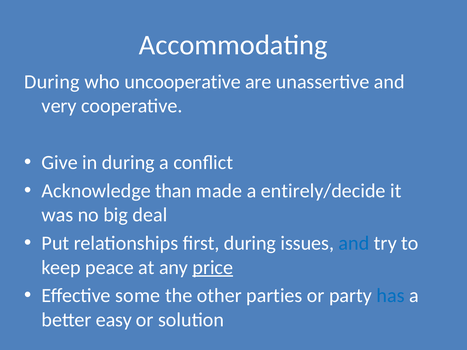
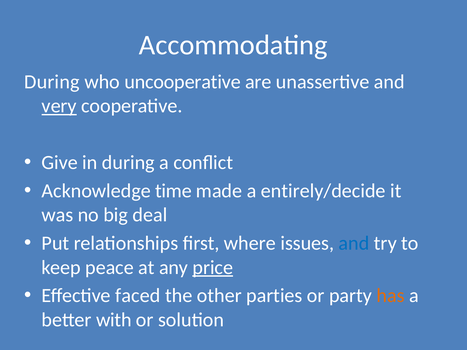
very underline: none -> present
than: than -> time
first during: during -> where
some: some -> faced
has colour: blue -> orange
easy: easy -> with
